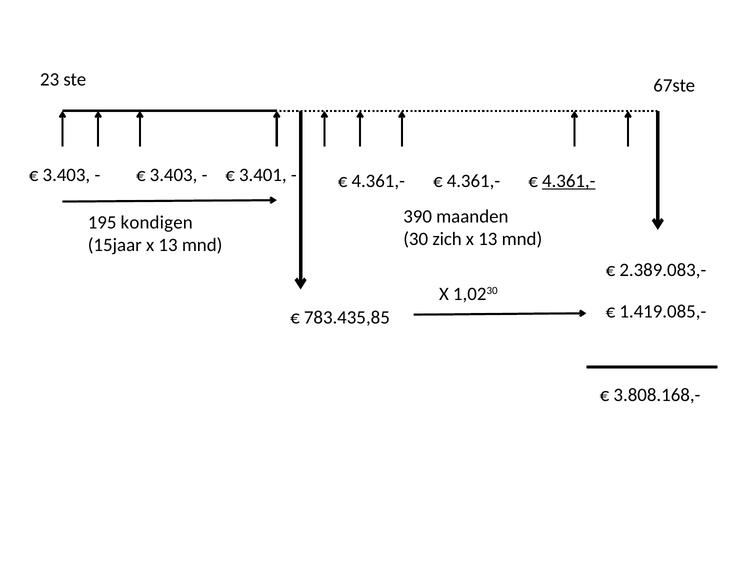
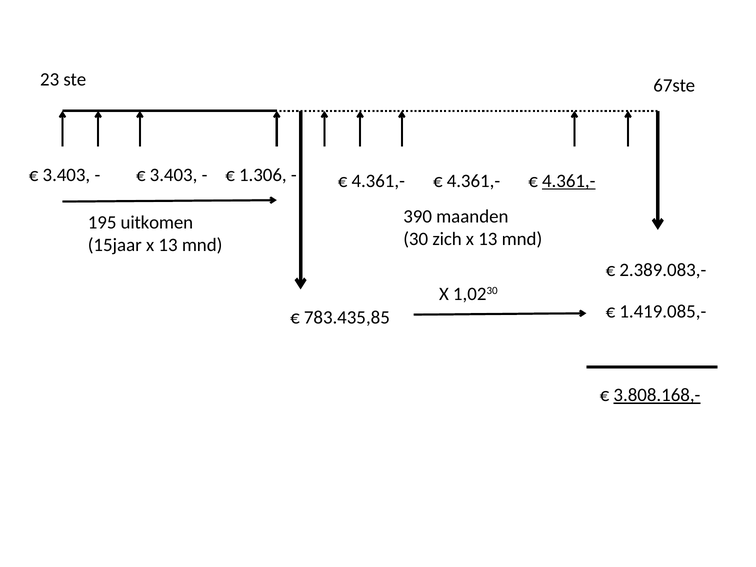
3.401: 3.401 -> 1.306
kondigen: kondigen -> uitkomen
3.808.168,- underline: none -> present
